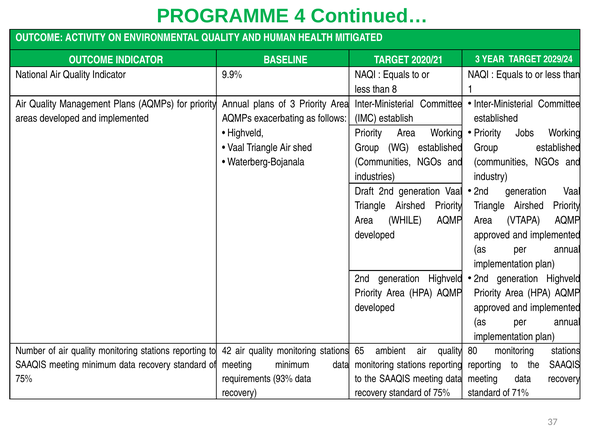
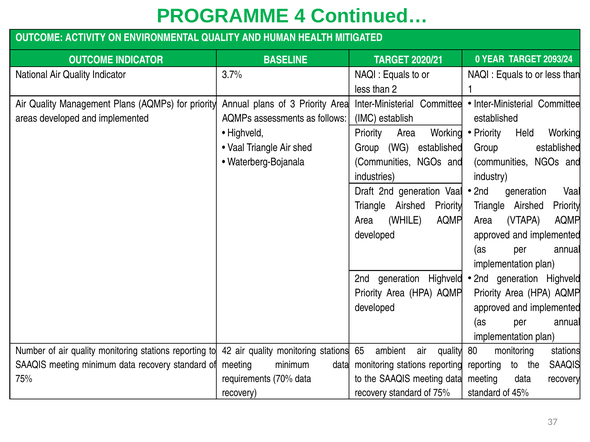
2020/21 3: 3 -> 0
2029/24: 2029/24 -> 2093/24
9.9%: 9.9% -> 3.7%
8: 8 -> 2
exacerbating: exacerbating -> assessments
Jobs: Jobs -> Held
93%: 93% -> 70%
71%: 71% -> 45%
